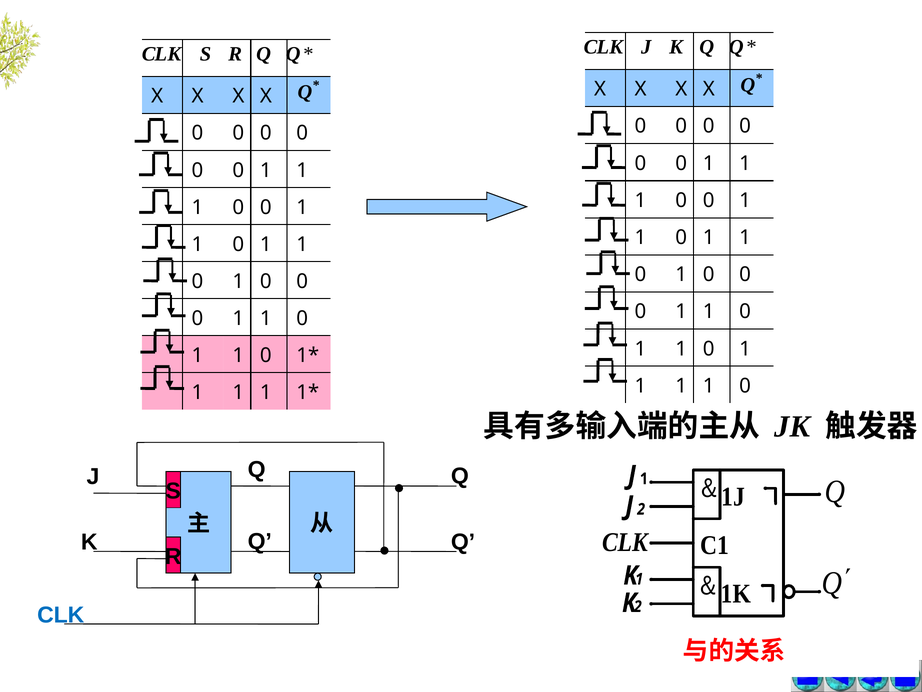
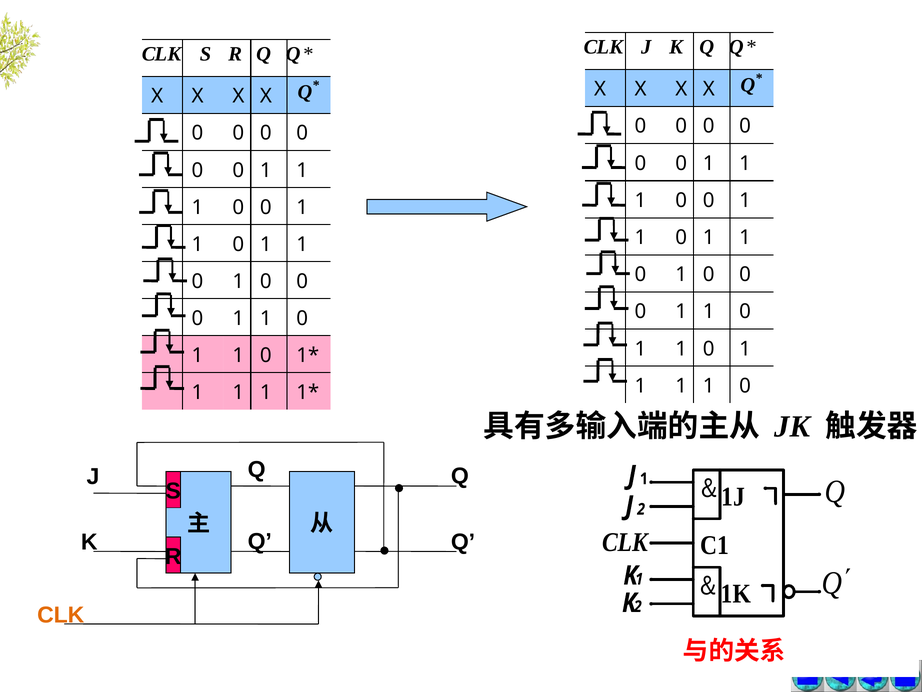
CLK at (61, 614) colour: blue -> orange
